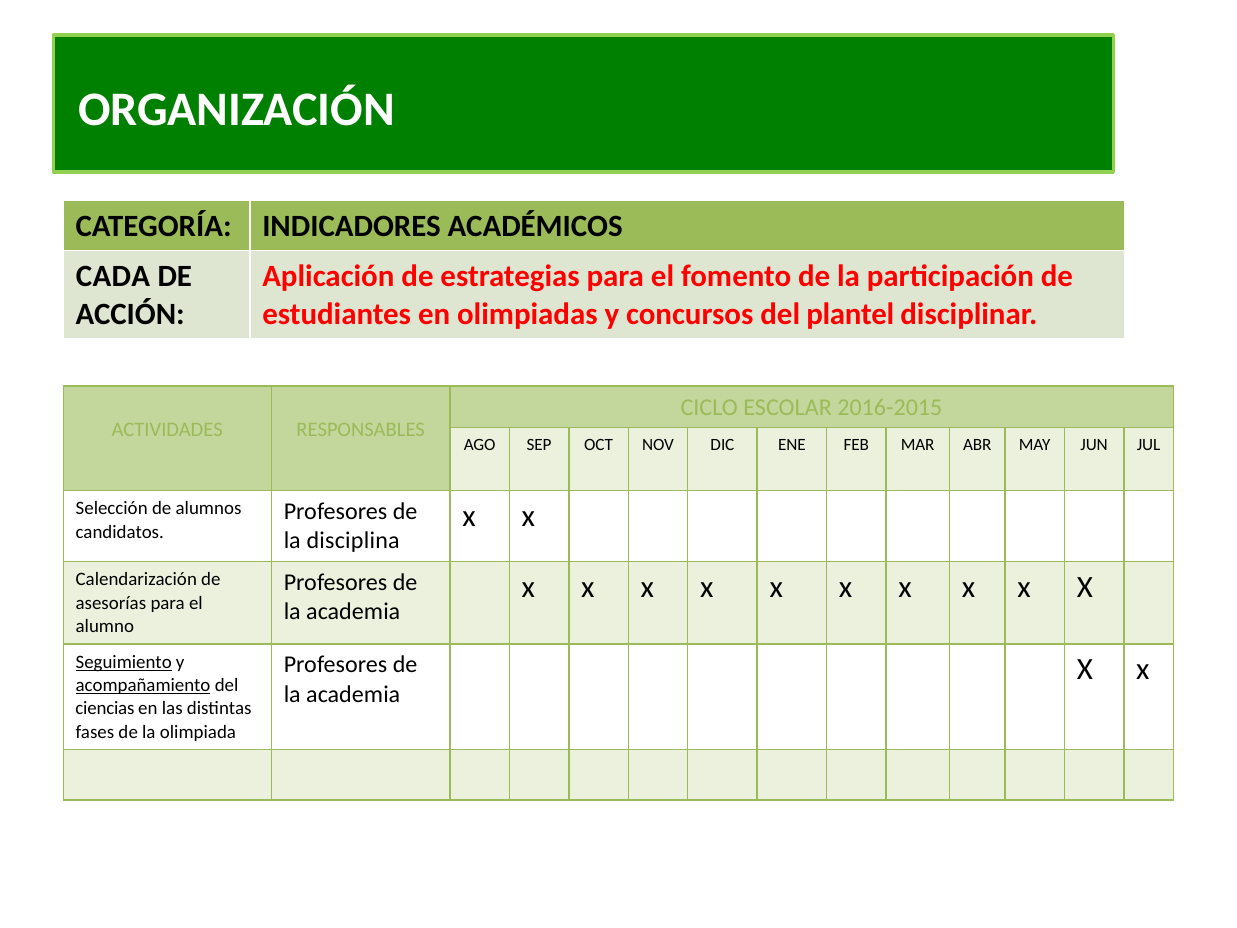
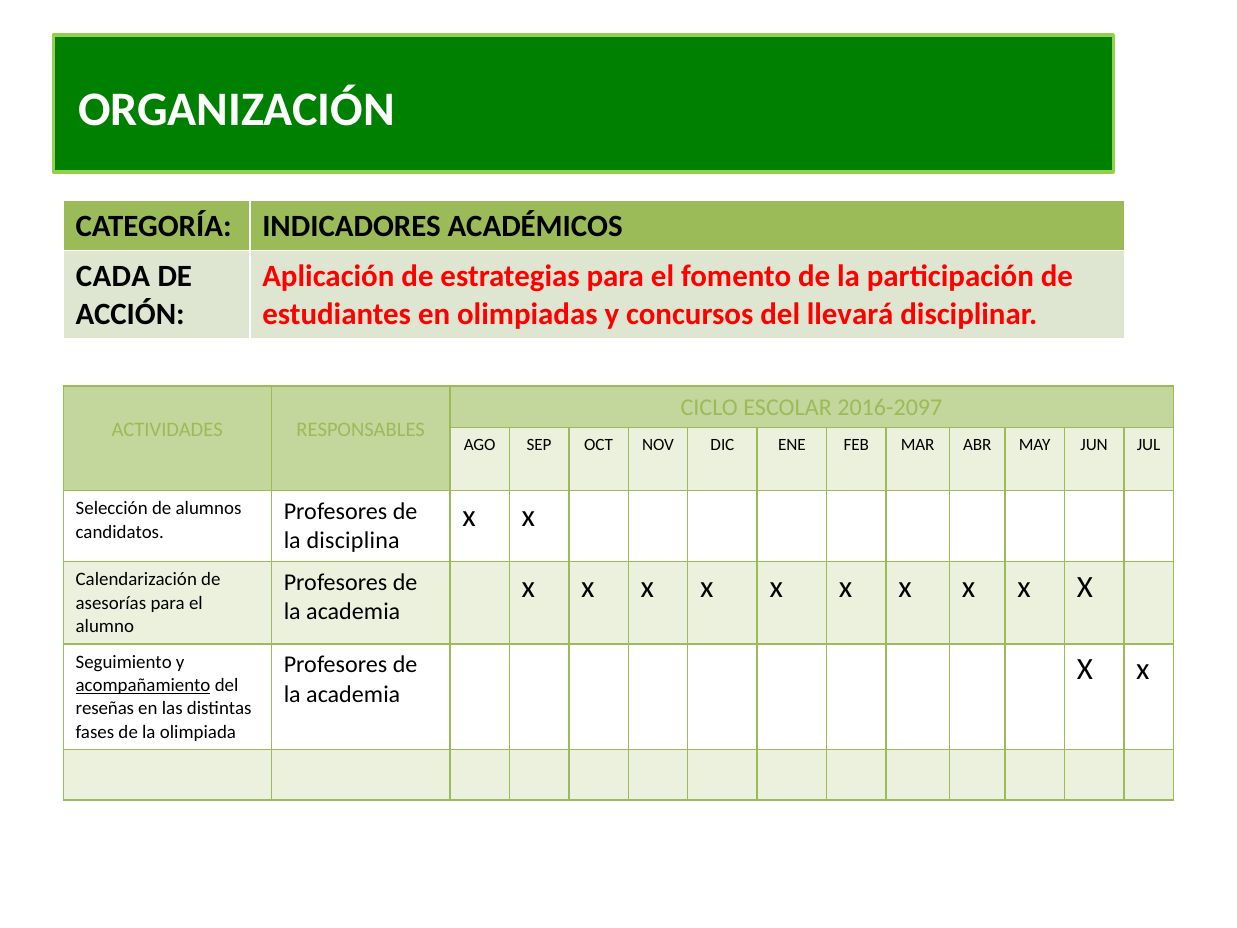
plantel: plantel -> llevará
2016-2015: 2016-2015 -> 2016-2097
Seguimiento underline: present -> none
ciencias: ciencias -> reseñas
